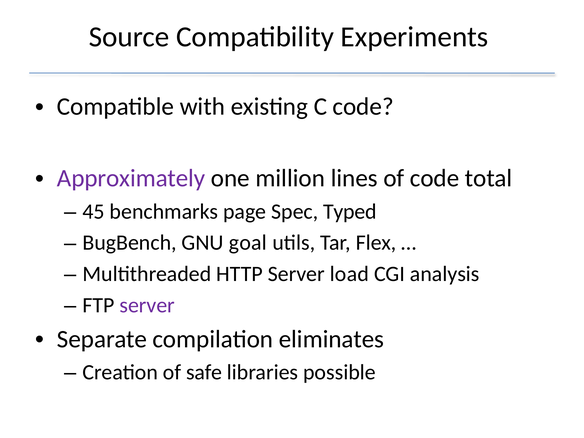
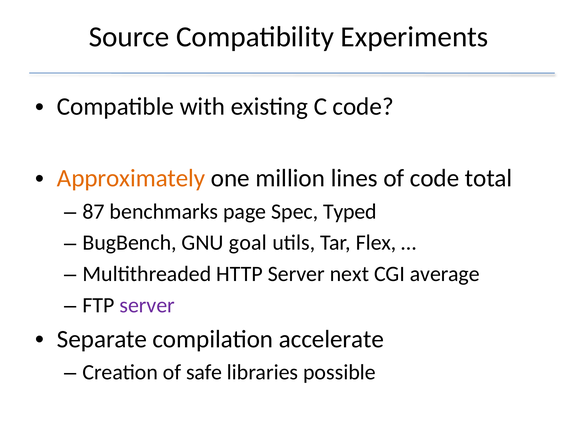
Approximately colour: purple -> orange
45: 45 -> 87
load: load -> next
analysis: analysis -> average
eliminates: eliminates -> accelerate
